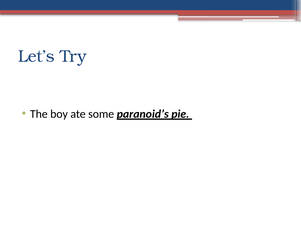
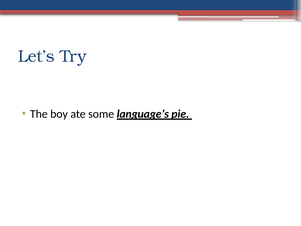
paranoid’s: paranoid’s -> language’s
